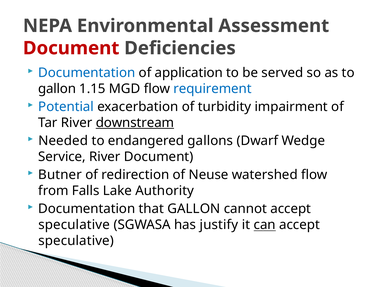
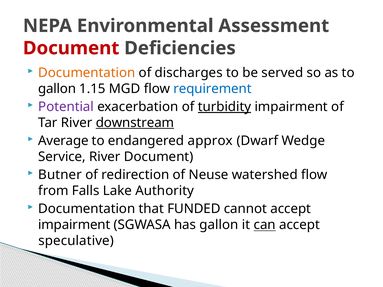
Documentation at (87, 73) colour: blue -> orange
application: application -> discharges
Potential colour: blue -> purple
turbidity underline: none -> present
Needed: Needed -> Average
gallons: gallons -> approx
that GALLON: GALLON -> FUNDED
speculative at (74, 225): speculative -> impairment
has justify: justify -> gallon
